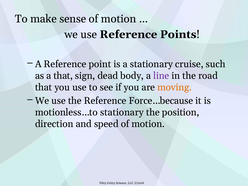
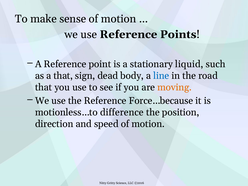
cruise: cruise -> liquid
line colour: purple -> blue
motionless…to stationary: stationary -> difference
